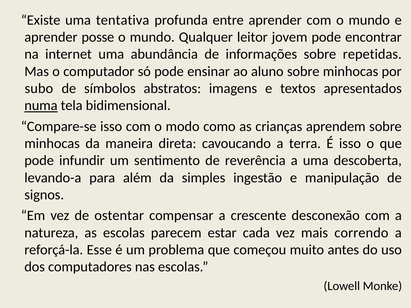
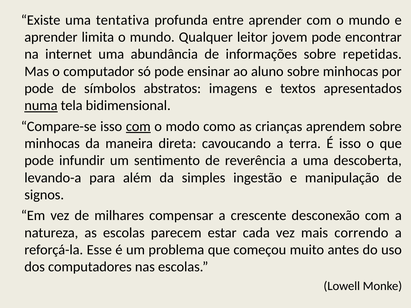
posse: posse -> limita
subo at (39, 89): subo -> pode
com at (138, 126) underline: none -> present
ostentar: ostentar -> milhares
